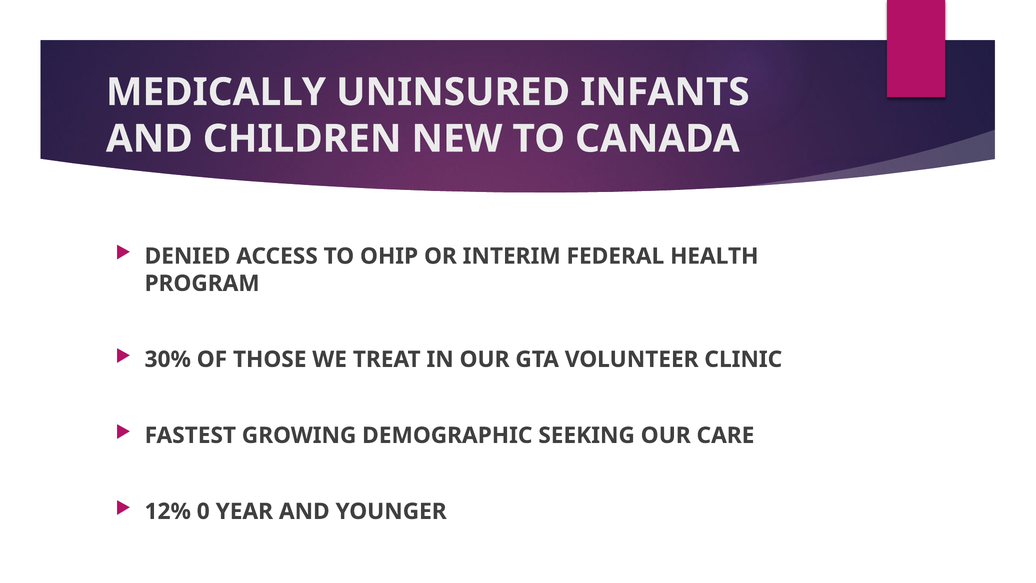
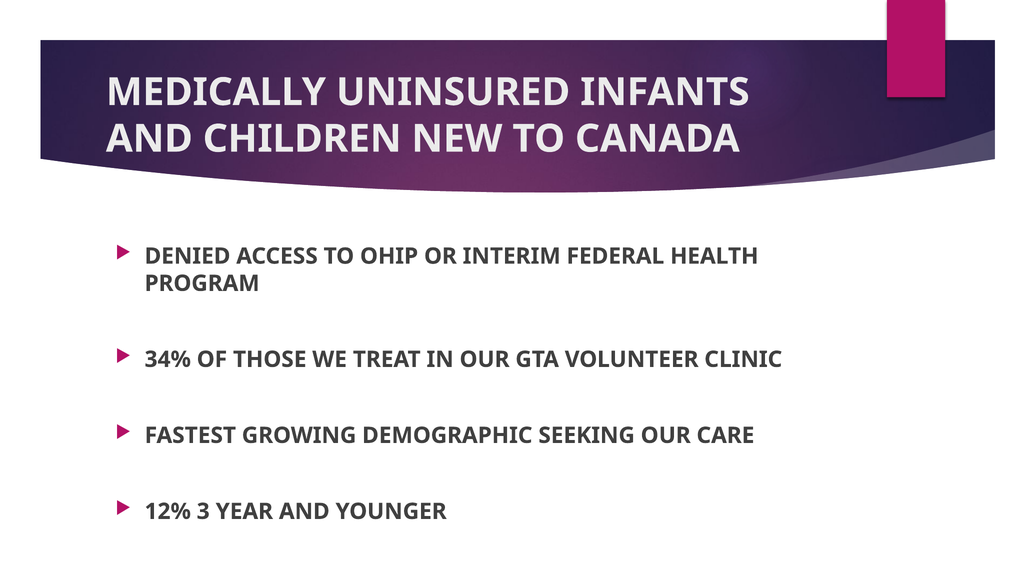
30%: 30% -> 34%
0: 0 -> 3
